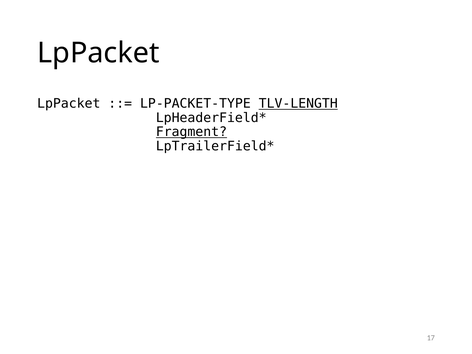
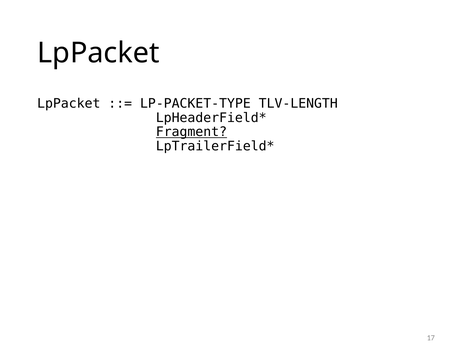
TLV-LENGTH underline: present -> none
